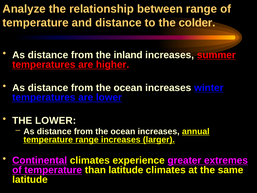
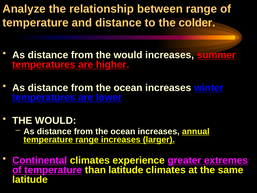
from the inland: inland -> would
LOWER at (56, 121): LOWER -> WOULD
